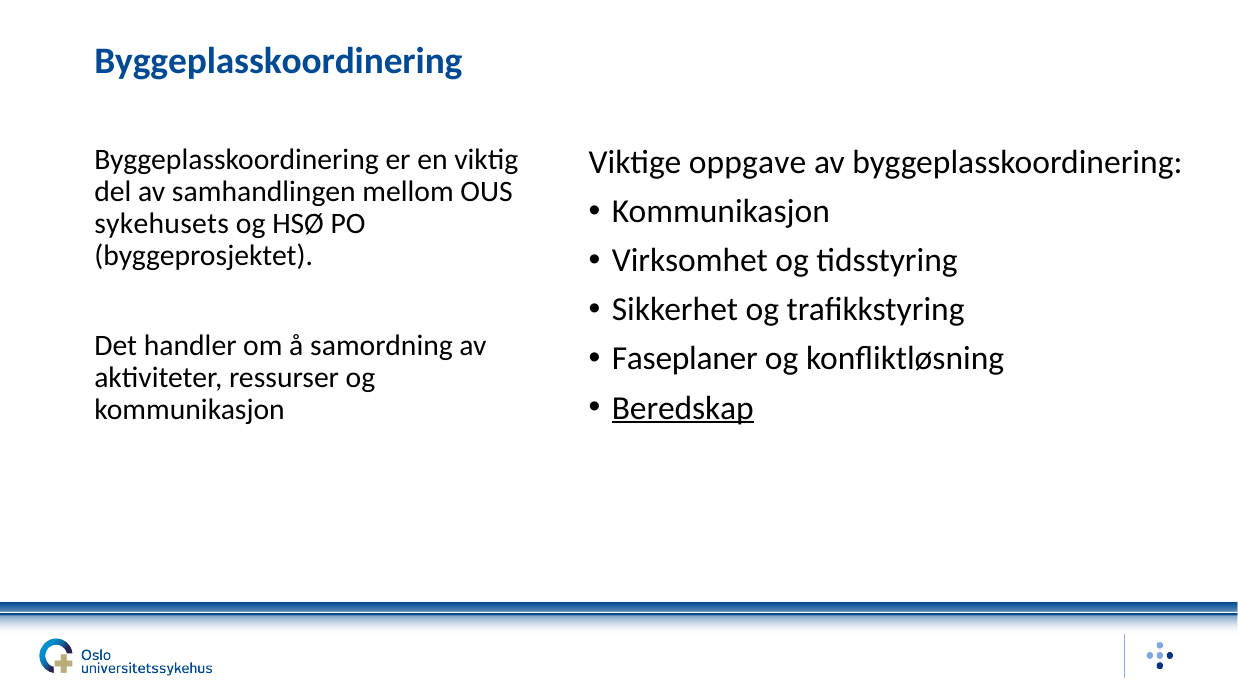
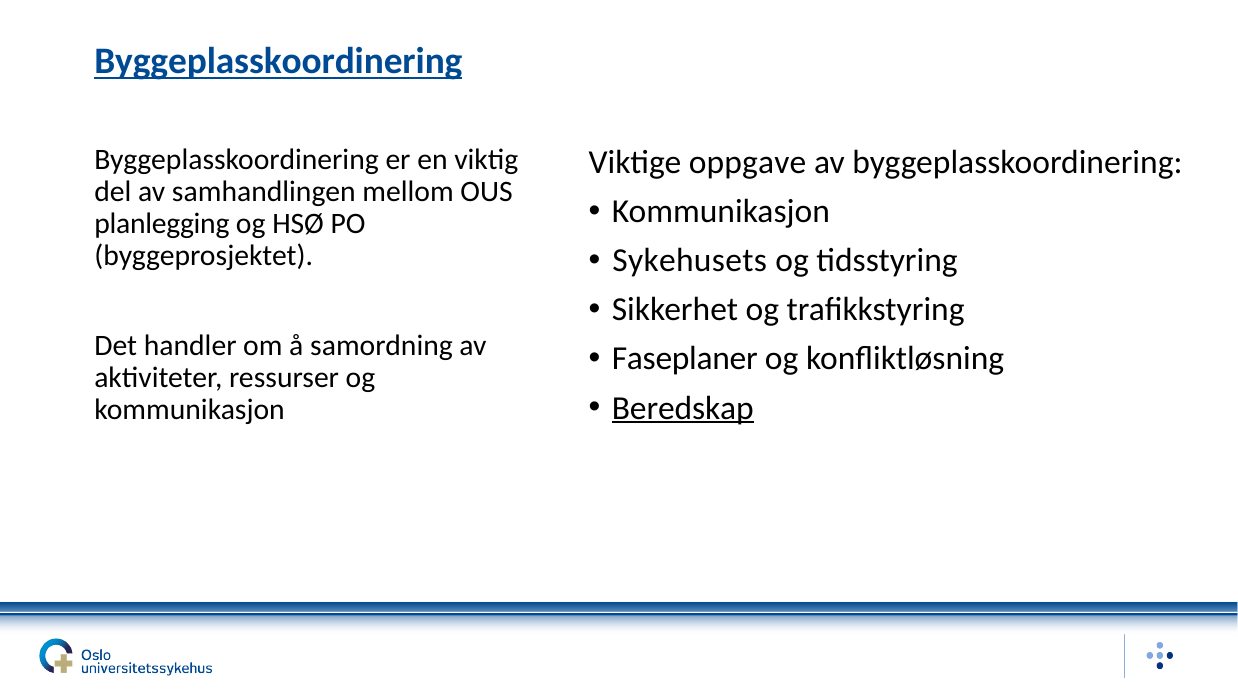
Byggeplasskoordinering at (278, 62) underline: none -> present
sykehusets: sykehusets -> planlegging
Virksomhet: Virksomhet -> Sykehusets
